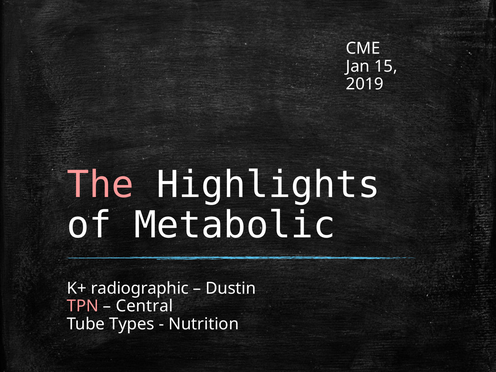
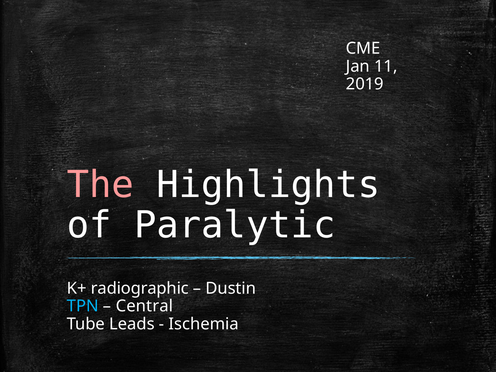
15: 15 -> 11
Metabolic: Metabolic -> Paralytic
TPN colour: pink -> light blue
Types: Types -> Leads
Nutrition: Nutrition -> Ischemia
